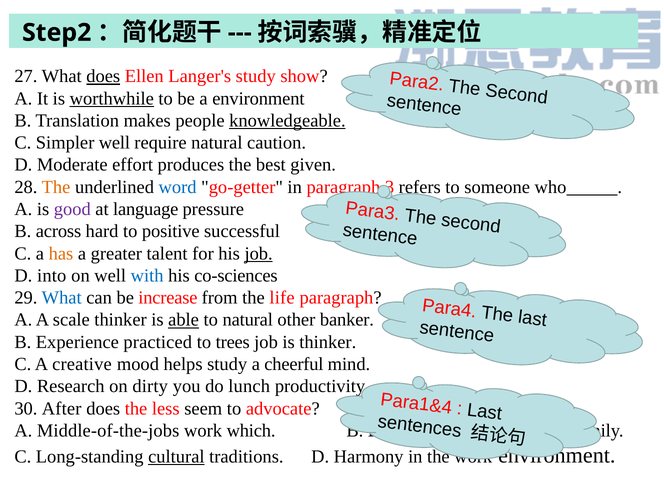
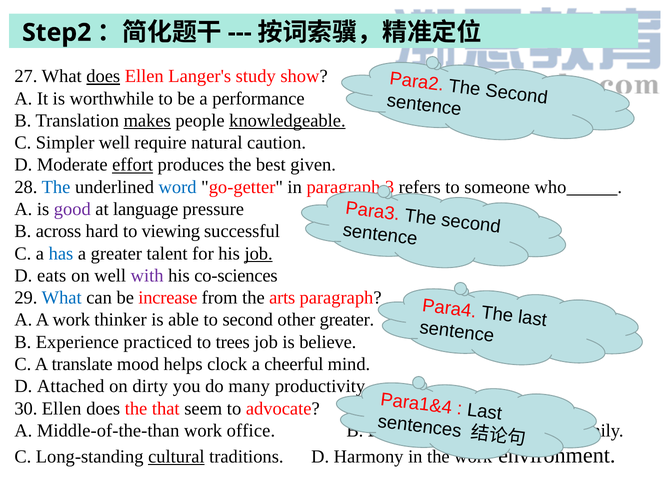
worthwhile underline: present -> none
a environment: environment -> performance
makes underline: none -> present
effort underline: none -> present
The at (56, 187) colour: orange -> blue
positive: positive -> viewing
has colour: orange -> blue
into: into -> eats
with colour: blue -> purple
life: life -> arts
A scale: scale -> work
able underline: present -> none
to natural: natural -> second
other banker: banker -> greater
is thinker: thinker -> believe
creative: creative -> translate
helps study: study -> clock
Research: Research -> Attached
lunch: lunch -> many
30 After: After -> Ellen
less: less -> that
Middle-of-the-jobs: Middle-of-the-jobs -> Middle-of-the-than
which: which -> office
